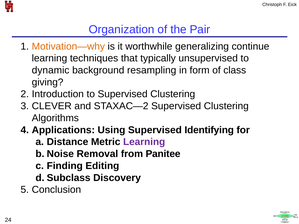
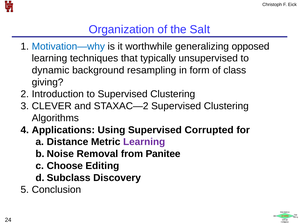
Pair: Pair -> Salt
Motivation—why colour: orange -> blue
continue: continue -> opposed
Identifying: Identifying -> Corrupted
Finding: Finding -> Choose
